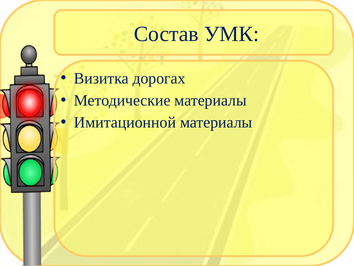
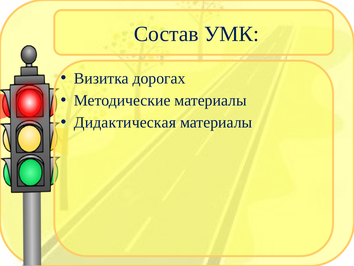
Имитационной: Имитационной -> Дидактическая
